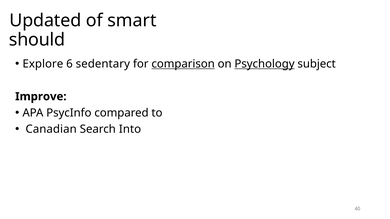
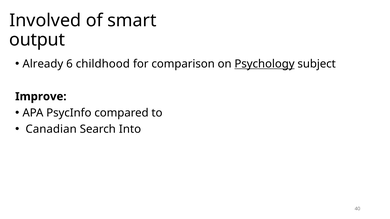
Updated: Updated -> Involved
should: should -> output
Explore: Explore -> Already
sedentary: sedentary -> childhood
comparison underline: present -> none
